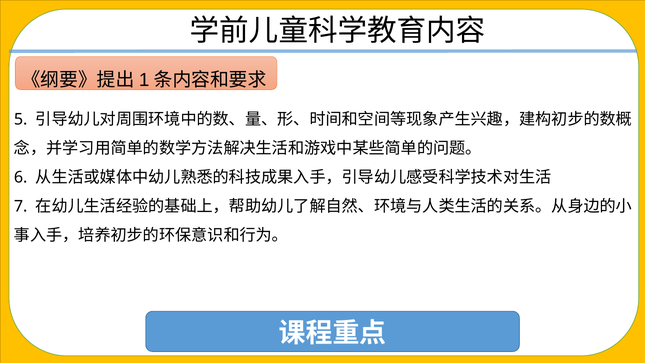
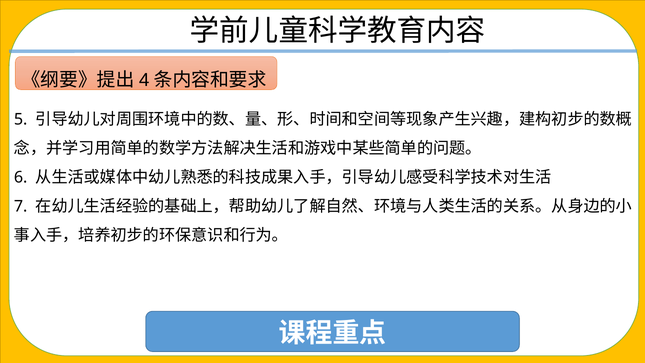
1: 1 -> 4
